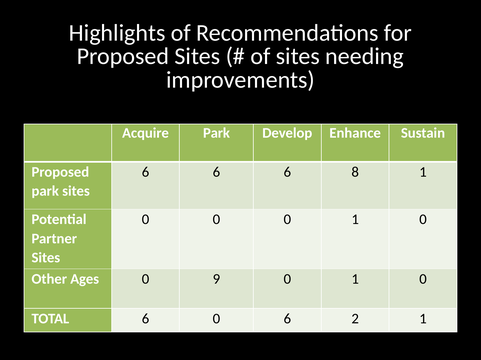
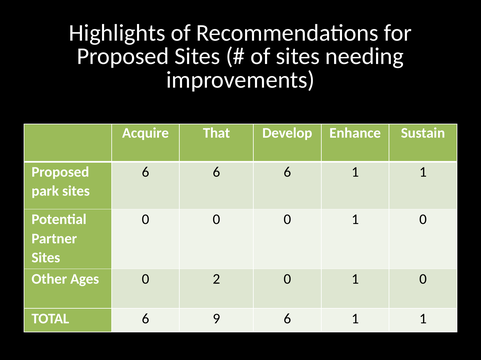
Acquire Park: Park -> That
6 6 8: 8 -> 1
9: 9 -> 2
6 0: 0 -> 9
2 at (355, 319): 2 -> 1
